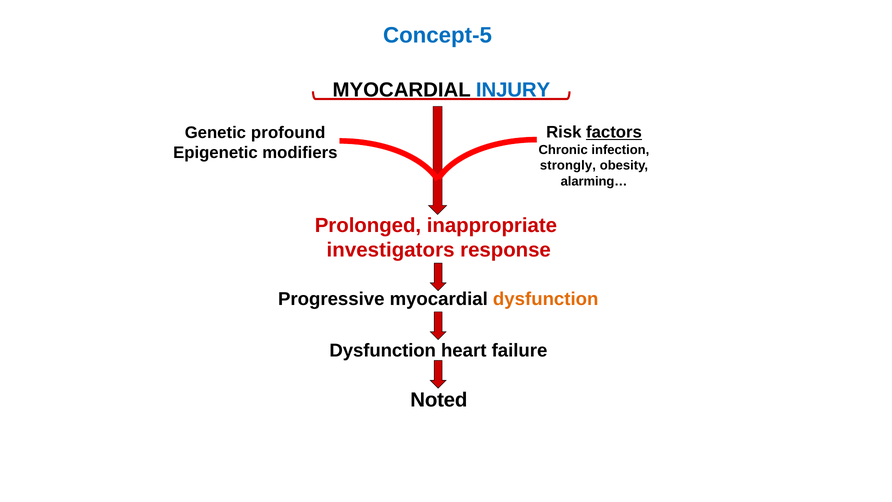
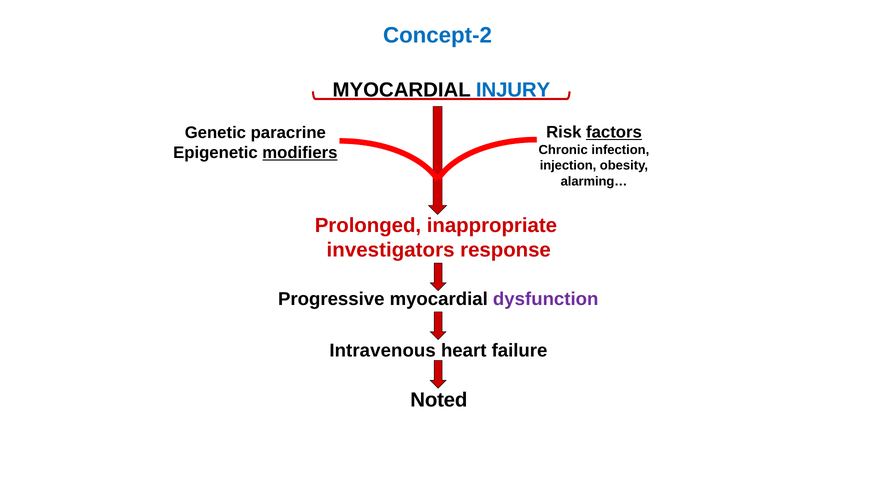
Concept-5: Concept-5 -> Concept-2
profound: profound -> paracrine
modifiers underline: none -> present
strongly: strongly -> injection
dysfunction at (546, 299) colour: orange -> purple
Dysfunction at (383, 350): Dysfunction -> Intravenous
